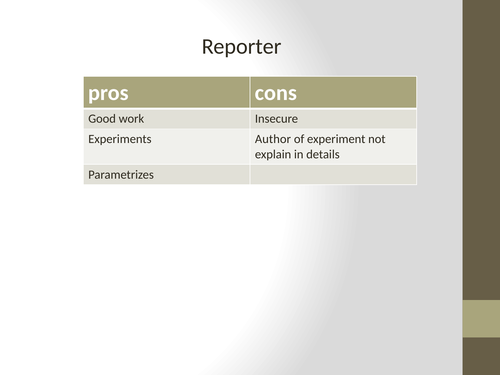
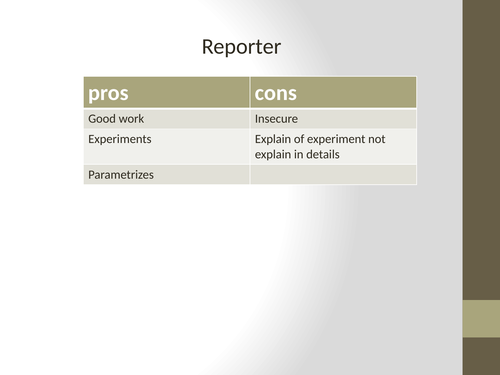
Experiments Author: Author -> Explain
